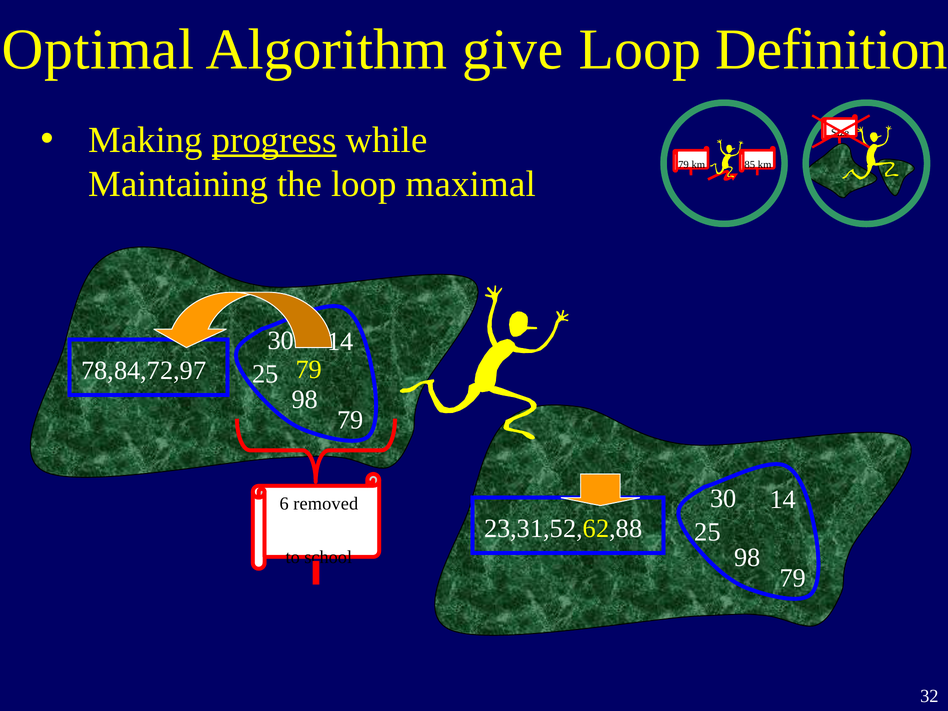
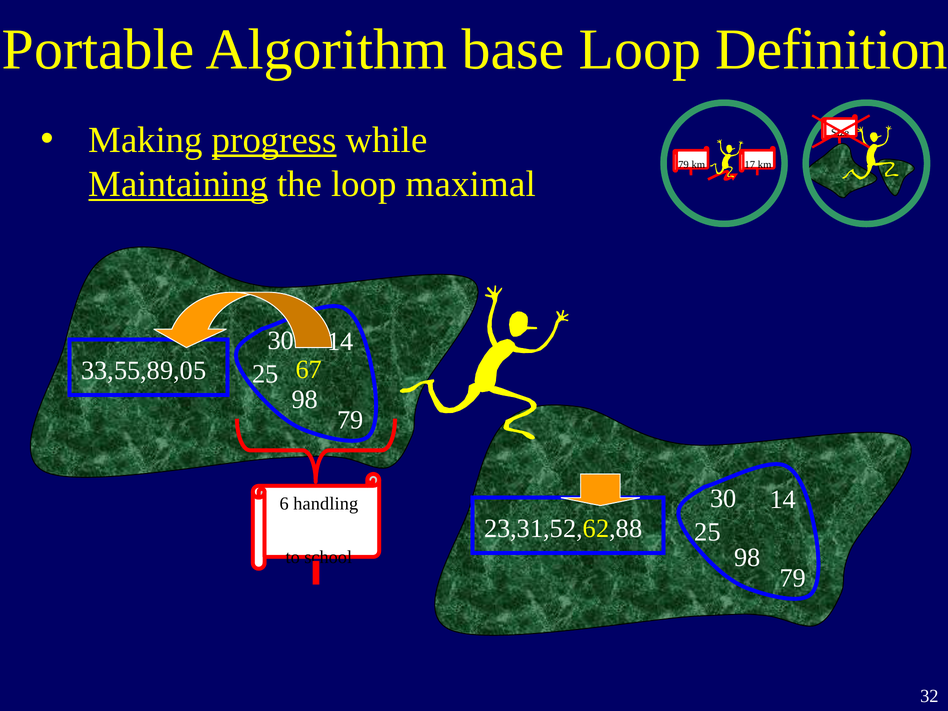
Optimal: Optimal -> Portable
give: give -> base
85: 85 -> 17
Maintaining underline: none -> present
78,84,72,97: 78,84,72,97 -> 33,55,89,05
79 at (309, 370): 79 -> 67
removed: removed -> handling
